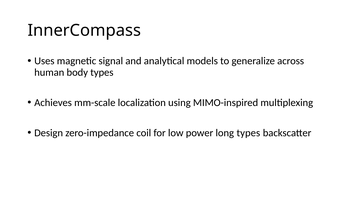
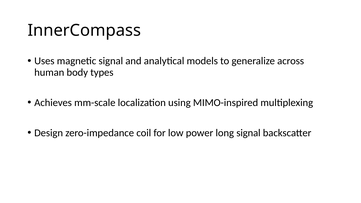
long types: types -> signal
